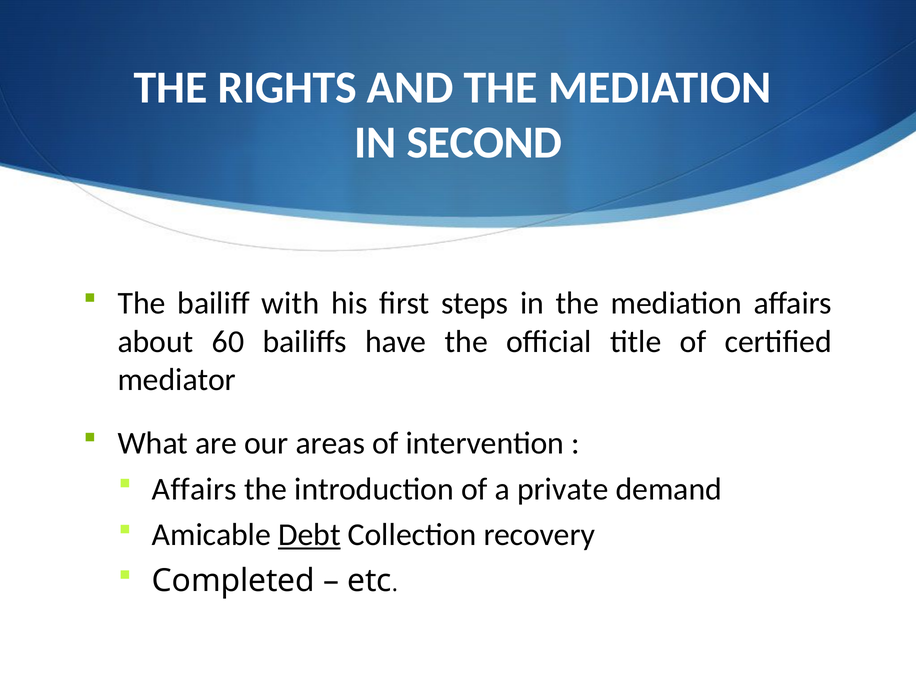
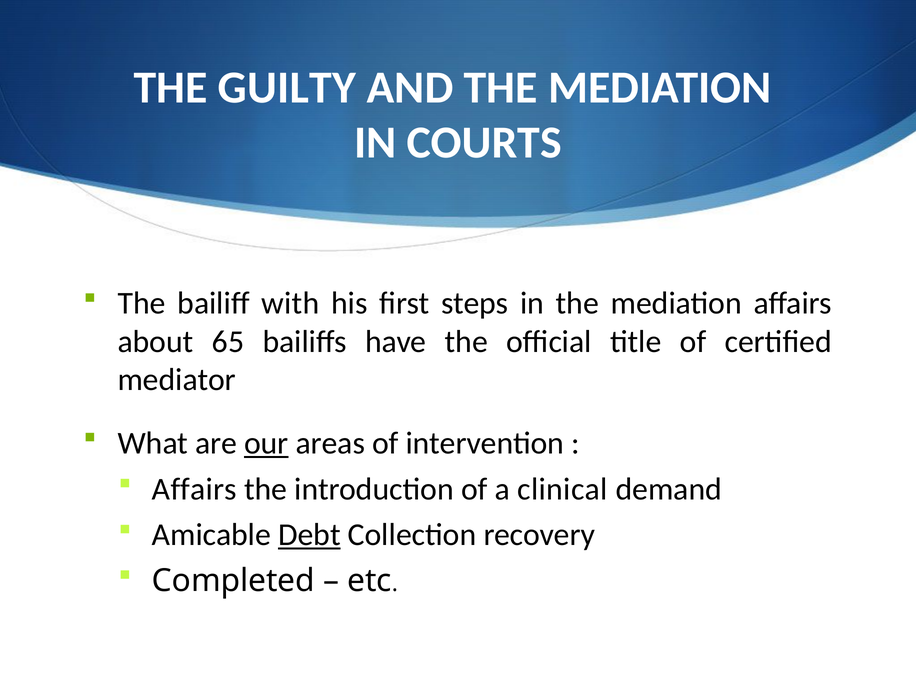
RIGHTS: RIGHTS -> GUILTY
SECOND: SECOND -> COURTS
60: 60 -> 65
our underline: none -> present
private: private -> clinical
